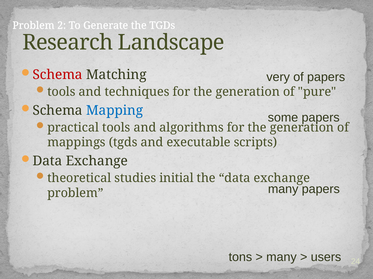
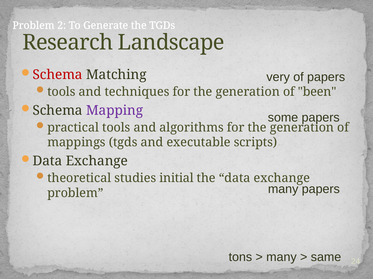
pure: pure -> been
Mapping colour: blue -> purple
users: users -> same
